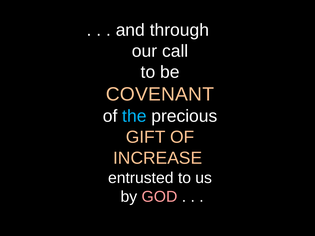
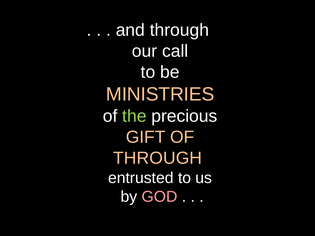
COVENANT: COVENANT -> MINISTRIES
the colour: light blue -> light green
INCREASE at (158, 158): INCREASE -> THROUGH
